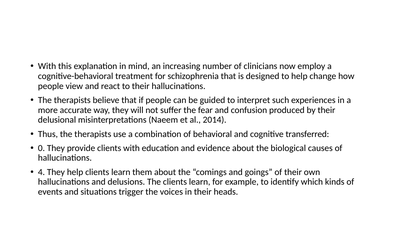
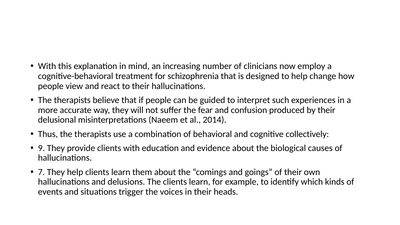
transferred: transferred -> collectively
0: 0 -> 9
4: 4 -> 7
